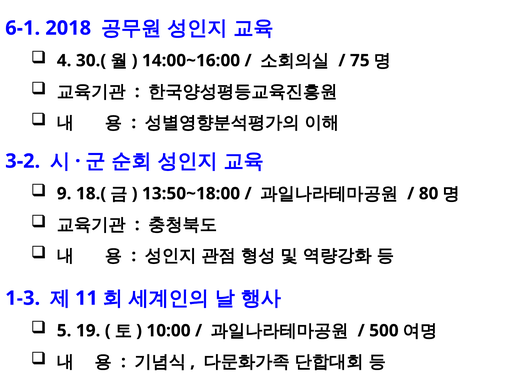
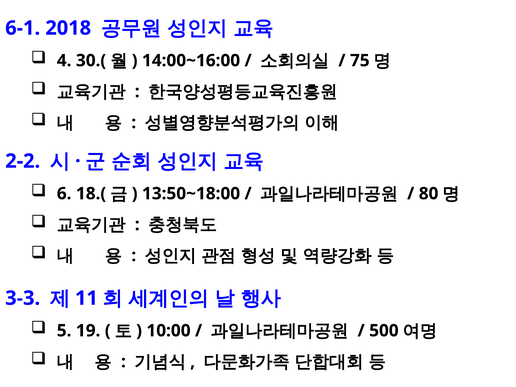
3-2: 3-2 -> 2-2
9: 9 -> 6
1-3: 1-3 -> 3-3
